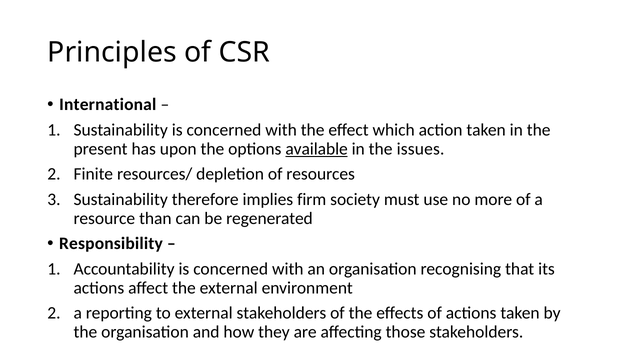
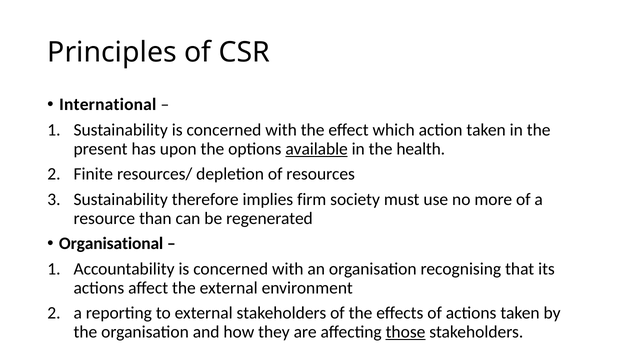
issues: issues -> health
Responsibility: Responsibility -> Organisational
those underline: none -> present
